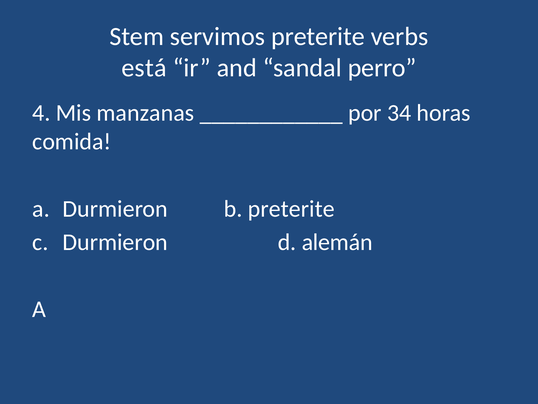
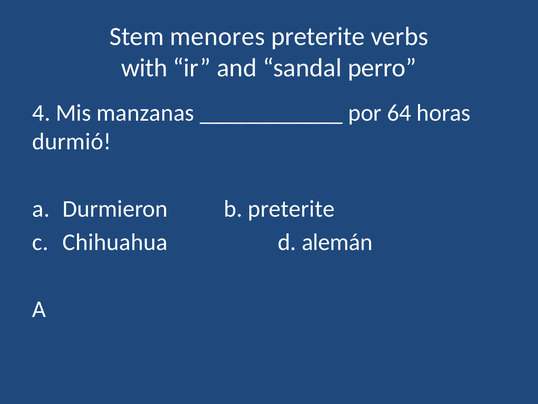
servimos: servimos -> menores
está: está -> with
34: 34 -> 64
comida: comida -> durmió
Durmieron at (115, 242): Durmieron -> Chihuahua
